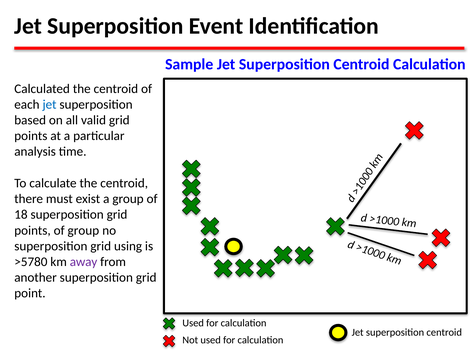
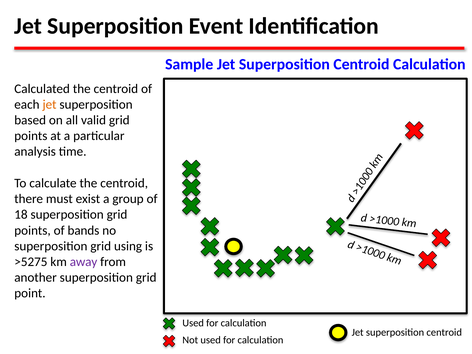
jet at (50, 104) colour: blue -> orange
of group: group -> bands
>5780: >5780 -> >5275
